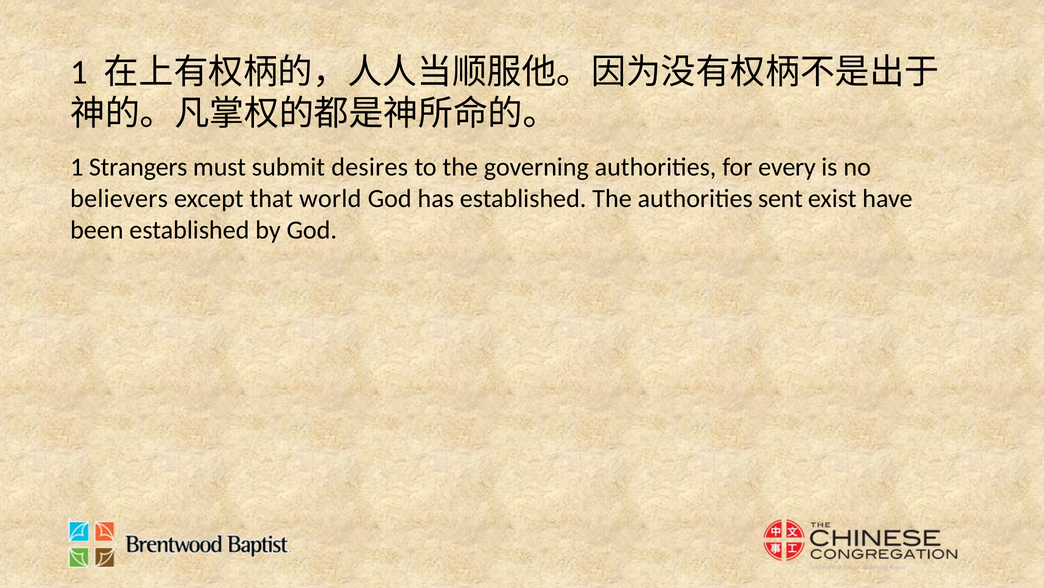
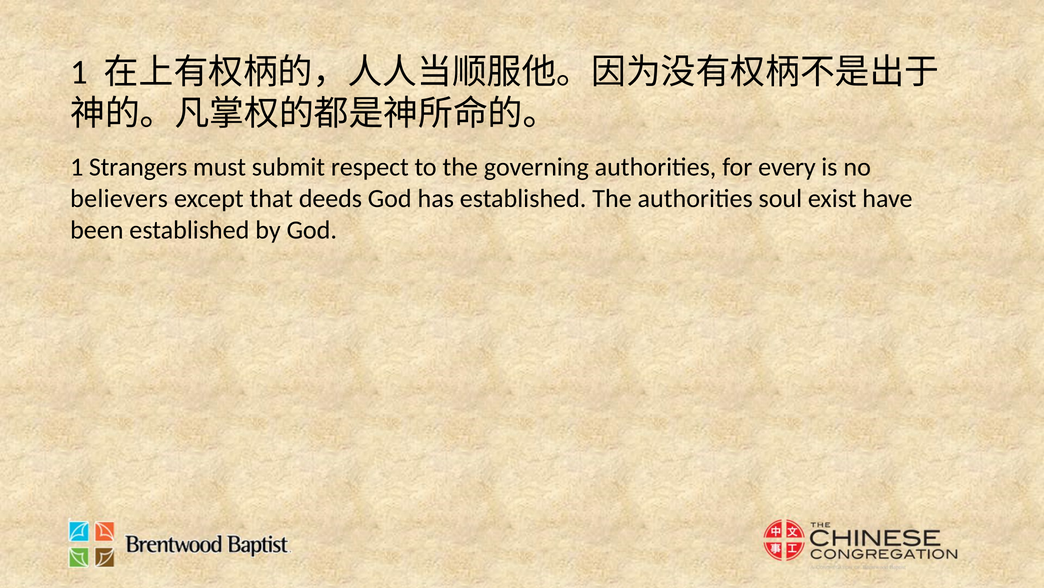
desires: desires -> respect
world: world -> deeds
sent: sent -> soul
